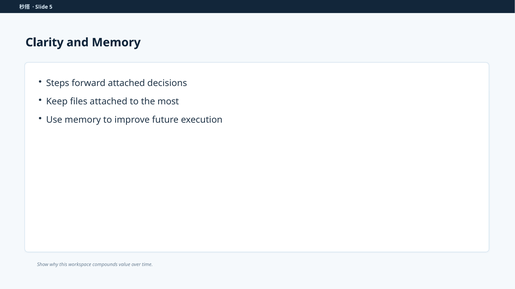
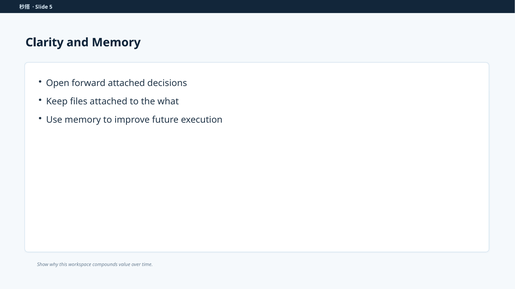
Steps: Steps -> Open
most: most -> what
